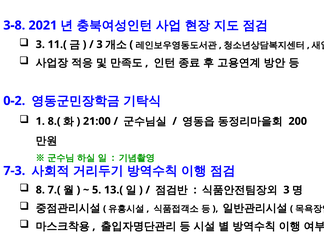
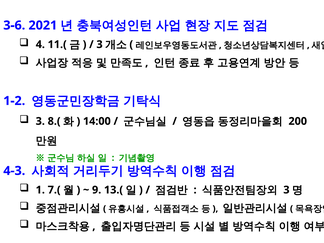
3-8: 3-8 -> 3-6
3 at (40, 44): 3 -> 4
0-2: 0-2 -> 1-2
1 at (40, 121): 1 -> 3
21:00: 21:00 -> 14:00
7-3: 7-3 -> 4-3
8: 8 -> 1
5: 5 -> 9
